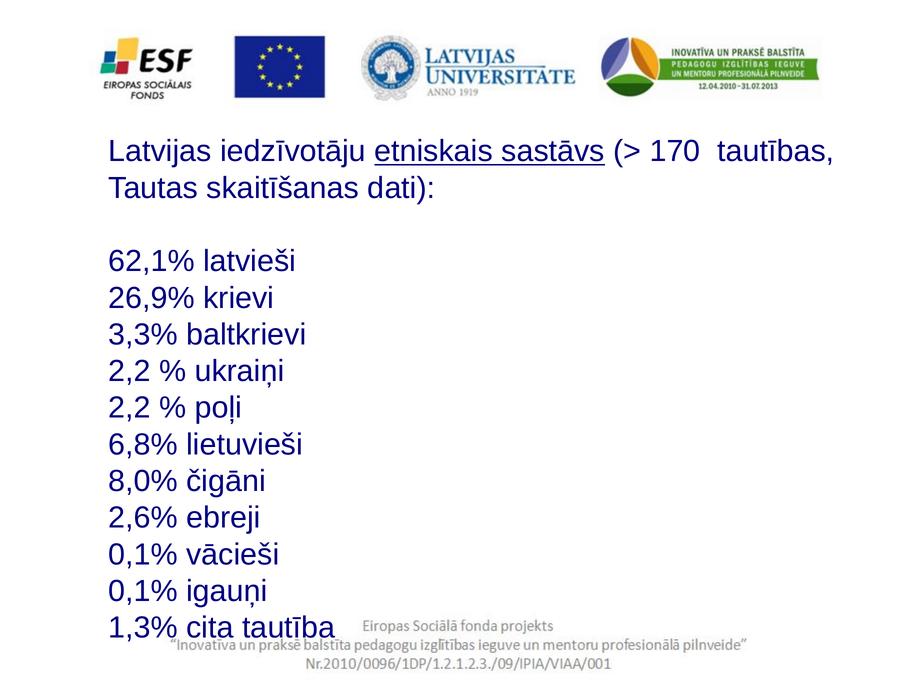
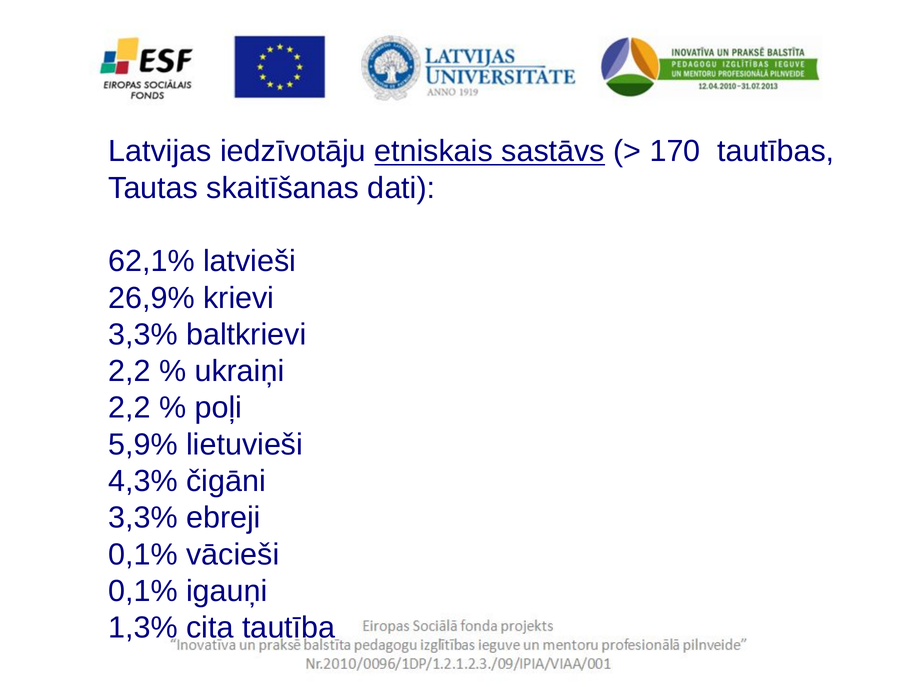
6,8%: 6,8% -> 5,9%
8,0%: 8,0% -> 4,3%
2,6% at (143, 517): 2,6% -> 3,3%
